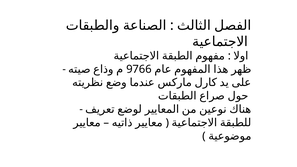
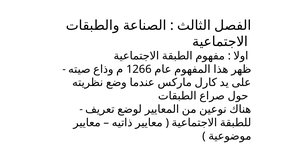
9766: 9766 -> 1266
